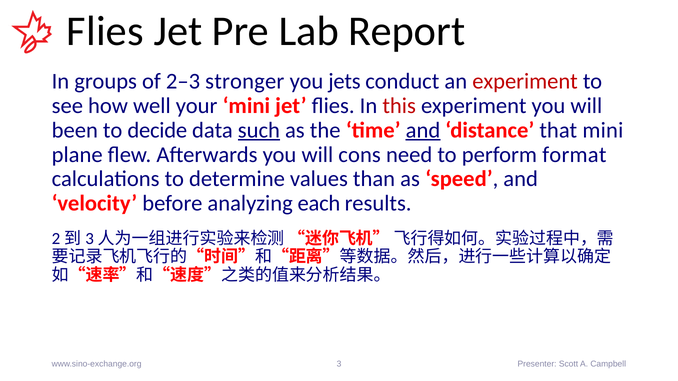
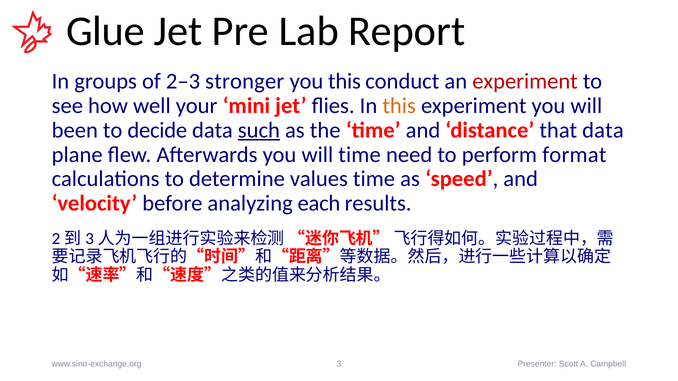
Flies at (105, 31): Flies -> Glue
you jets: jets -> this
this at (399, 106) colour: red -> orange
and at (423, 130) underline: present -> none
that mini: mini -> data
will cons: cons -> time
values than: than -> time
